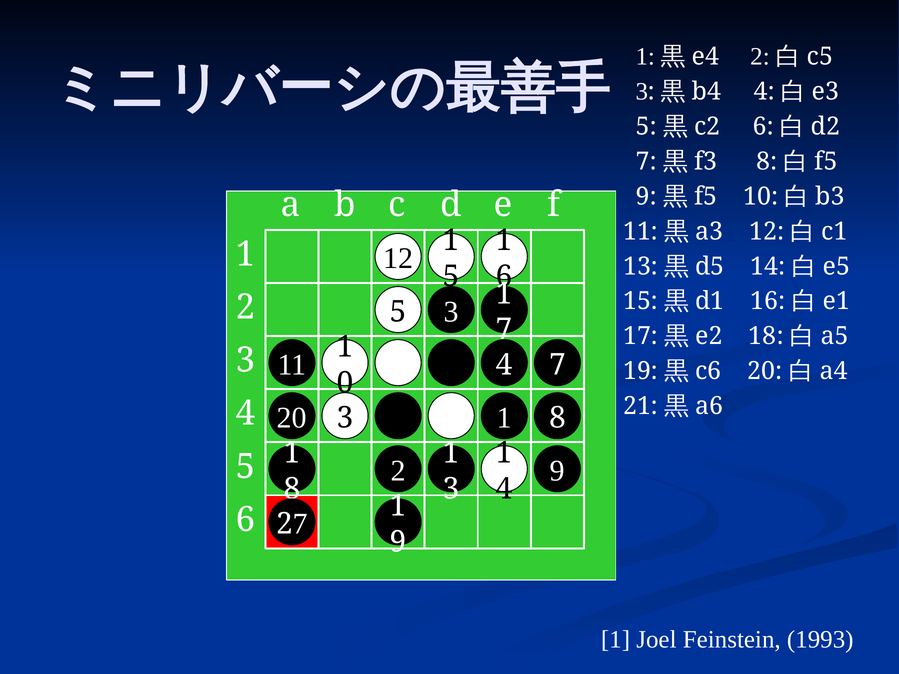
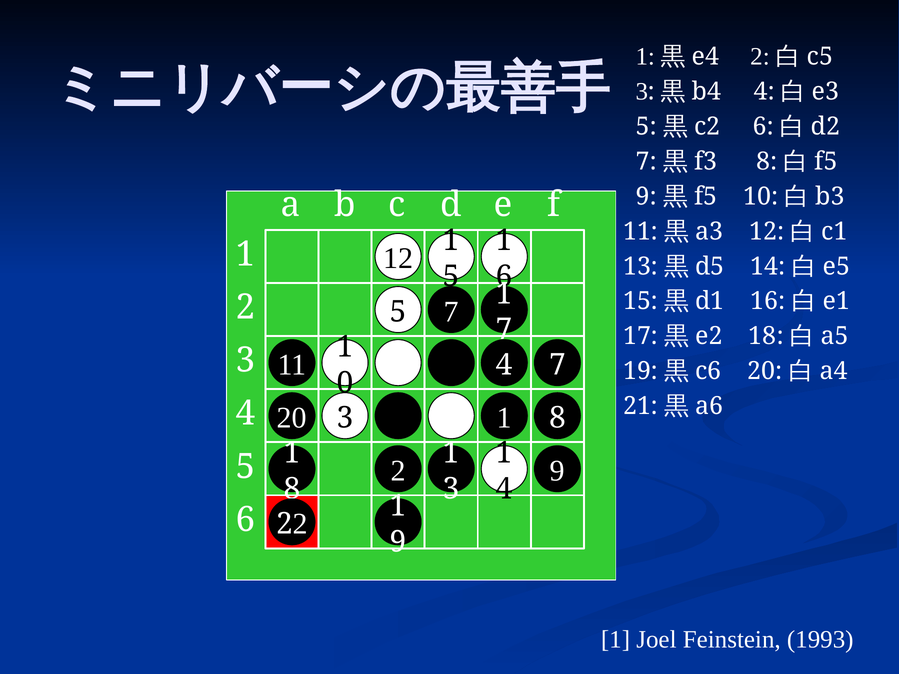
5 3: 3 -> 7
2 7: 7 -> 2
